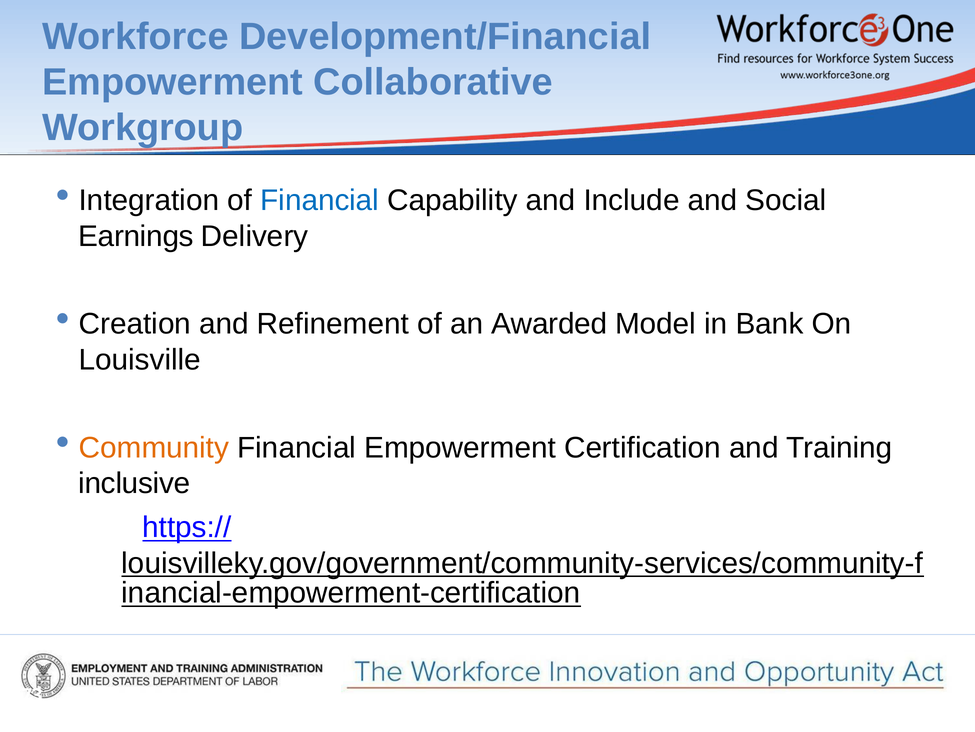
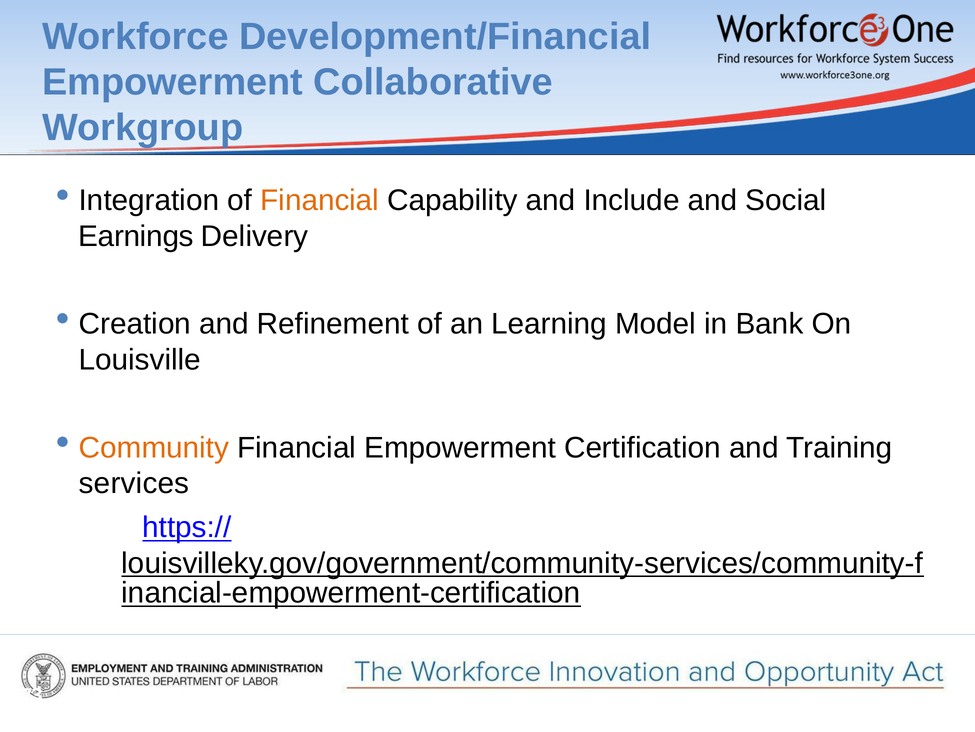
Financial at (320, 200) colour: blue -> orange
Awarded: Awarded -> Learning
inclusive: inclusive -> services
